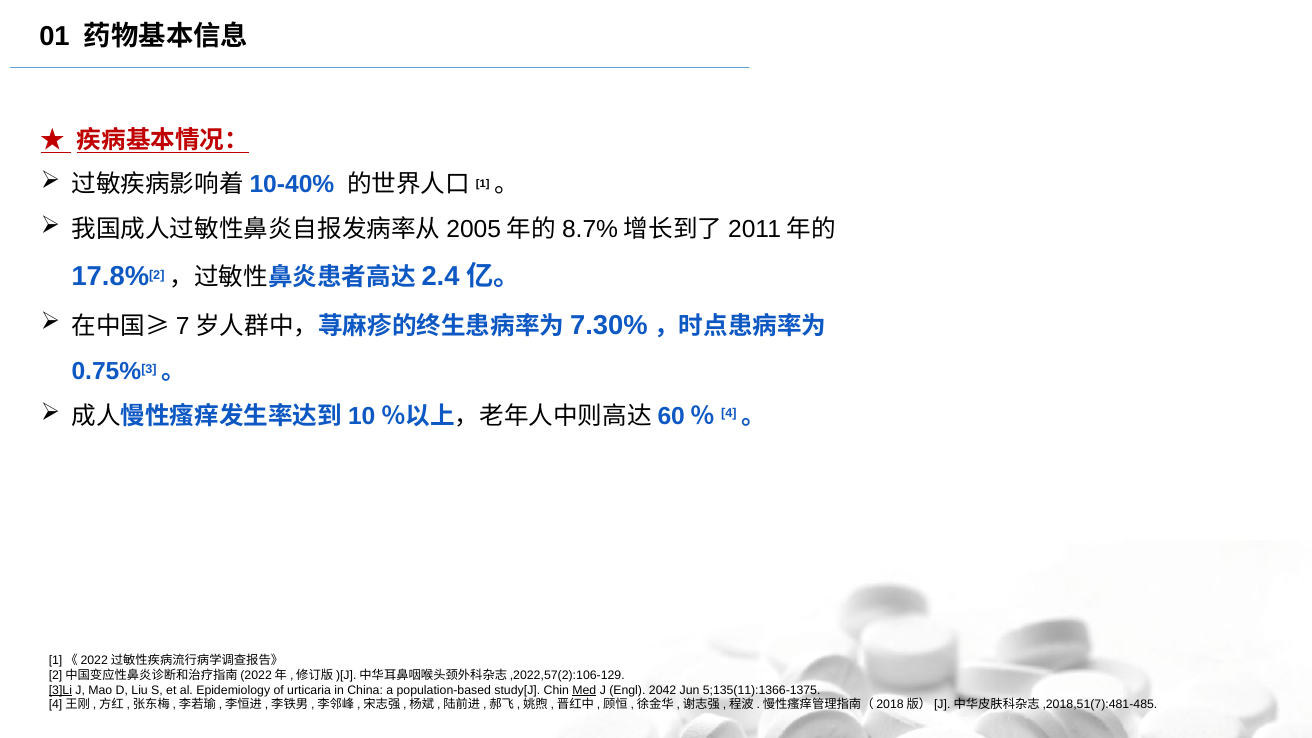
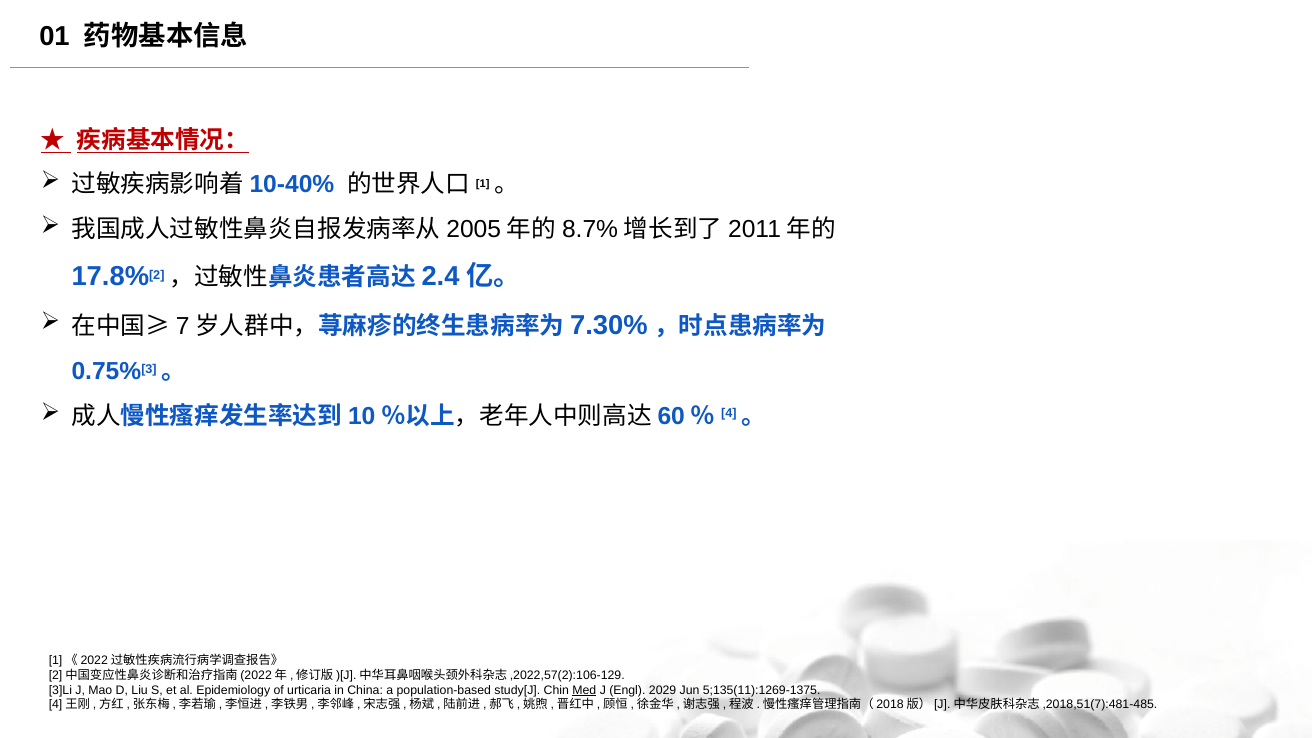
3]Li underline: present -> none
2042: 2042 -> 2029
5;135(11):1366-1375: 5;135(11):1366-1375 -> 5;135(11):1269-1375
